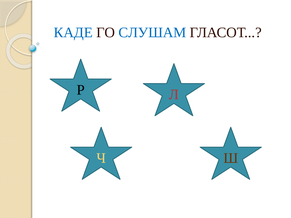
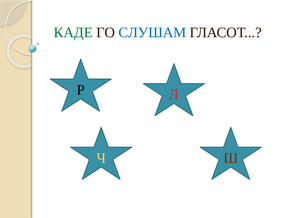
КАДЕ colour: blue -> green
